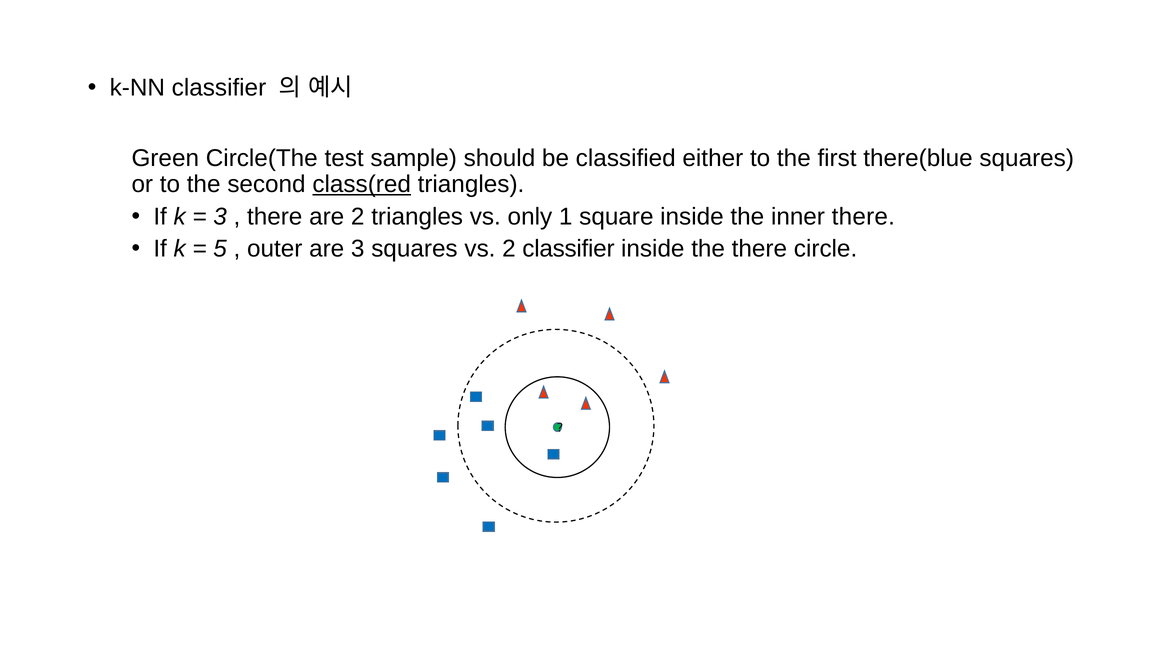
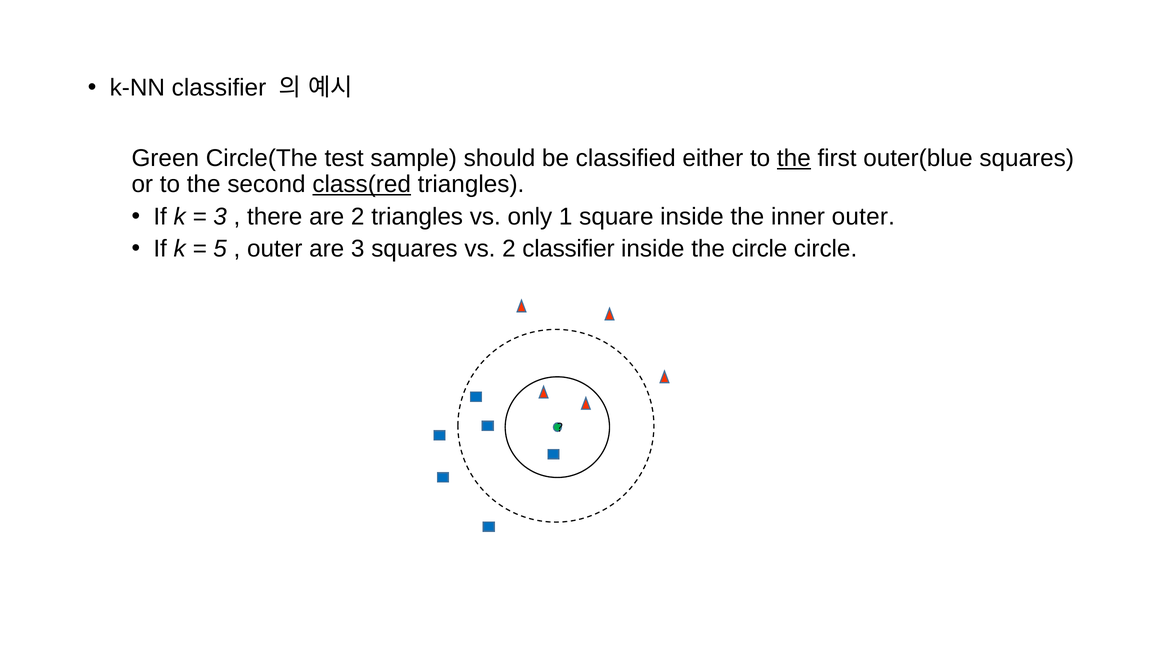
the at (794, 158) underline: none -> present
there(blue: there(blue -> outer(blue
inner there: there -> outer
the there: there -> circle
